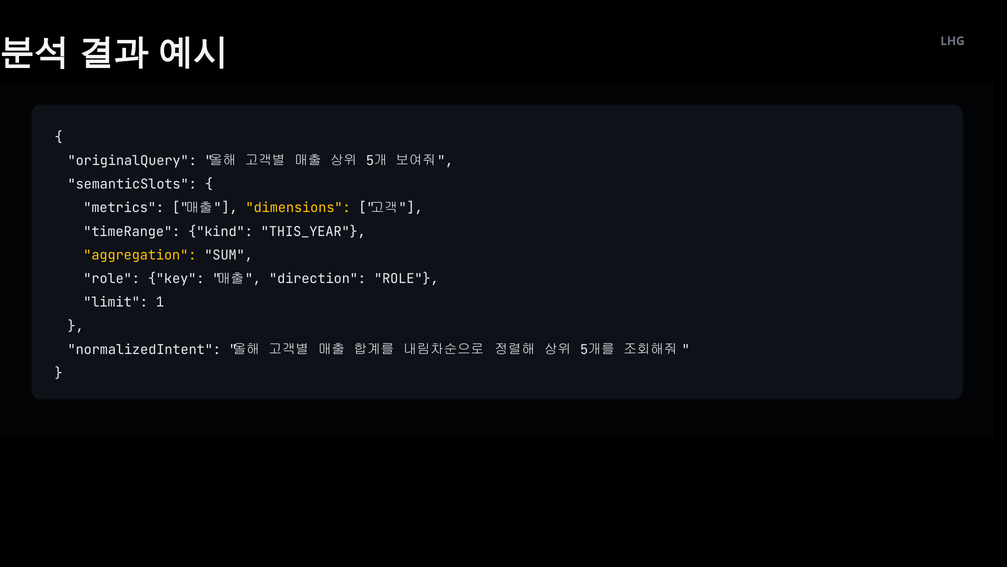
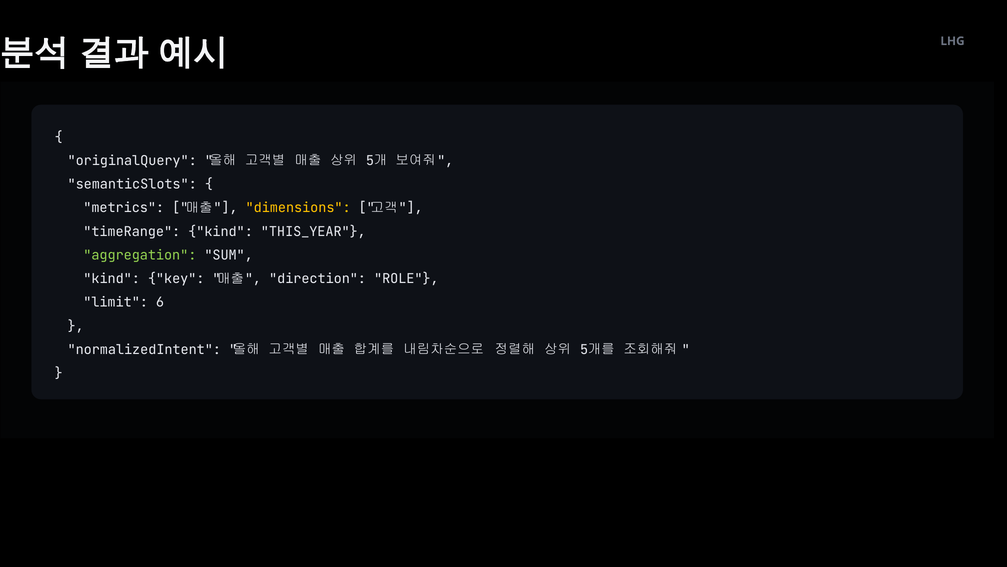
aggregation colour: yellow -> light green
role at (112, 279): role -> kind
1: 1 -> 6
